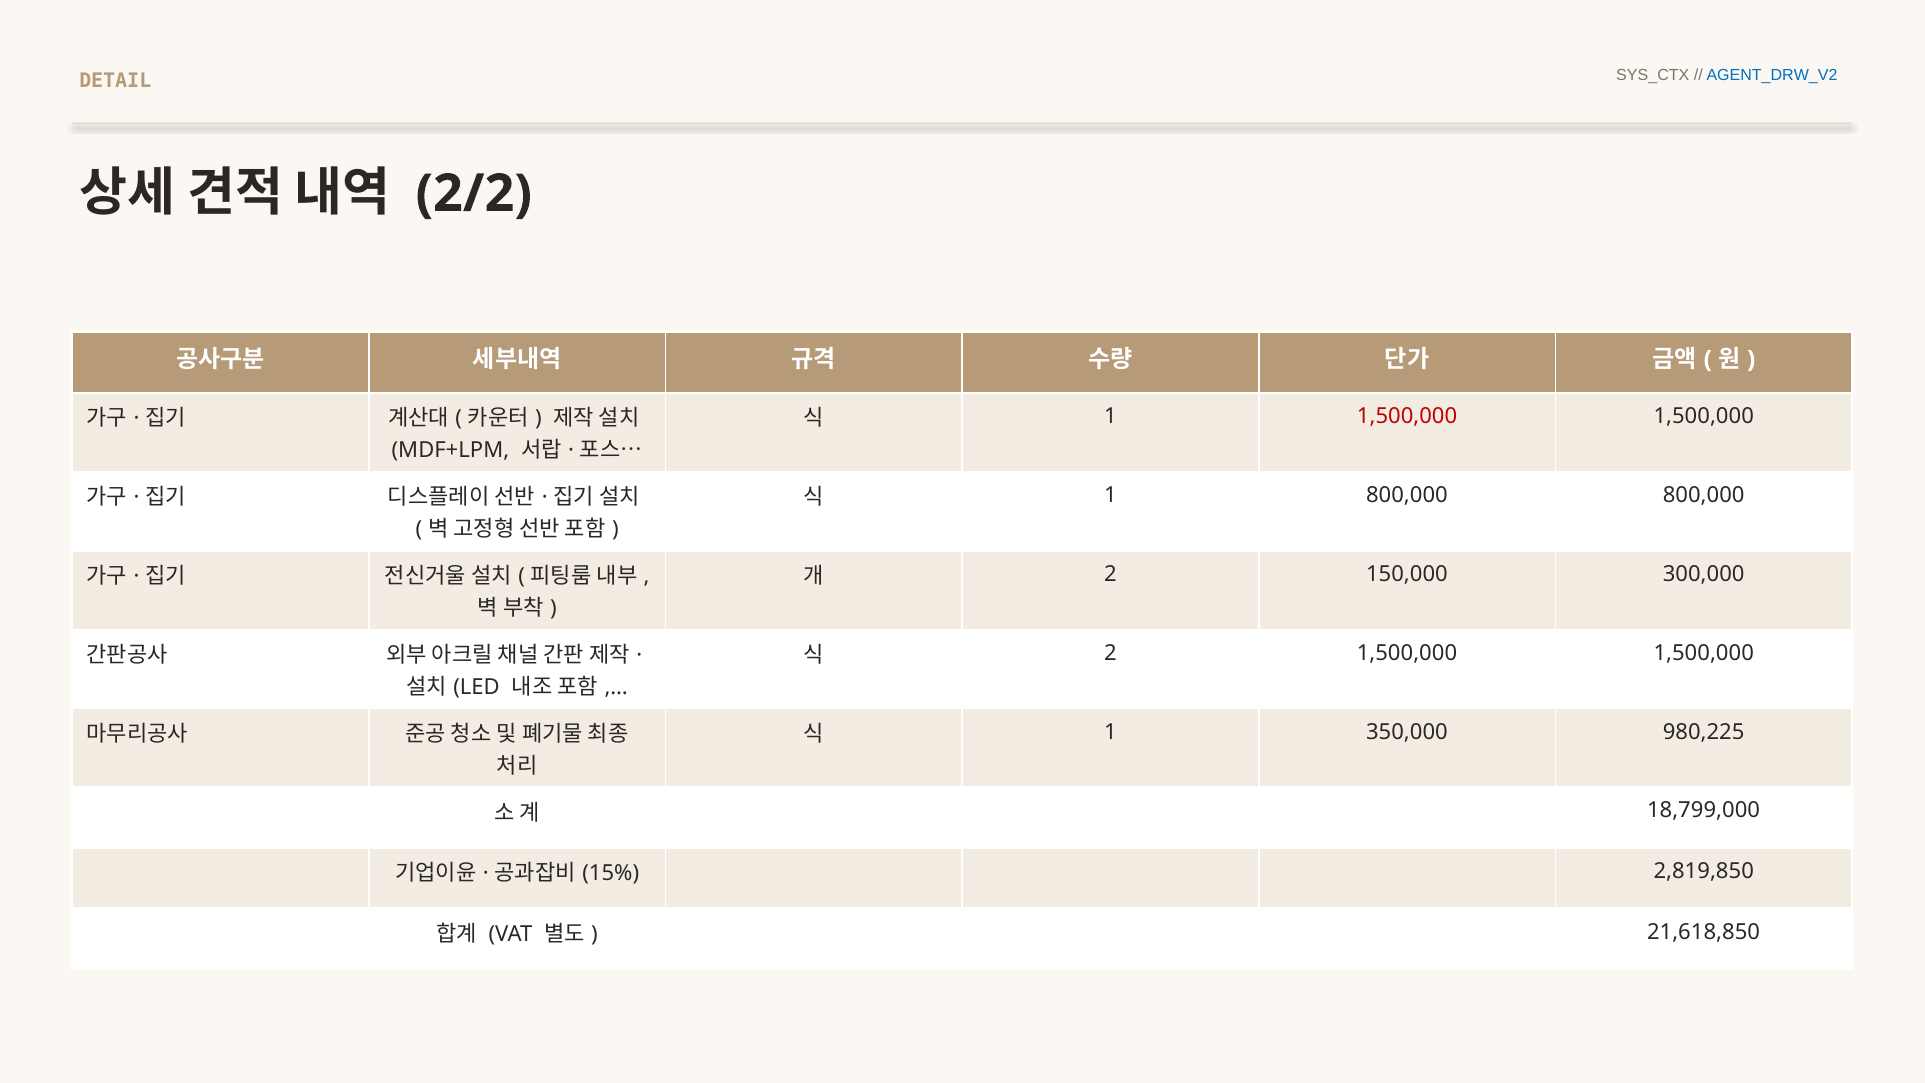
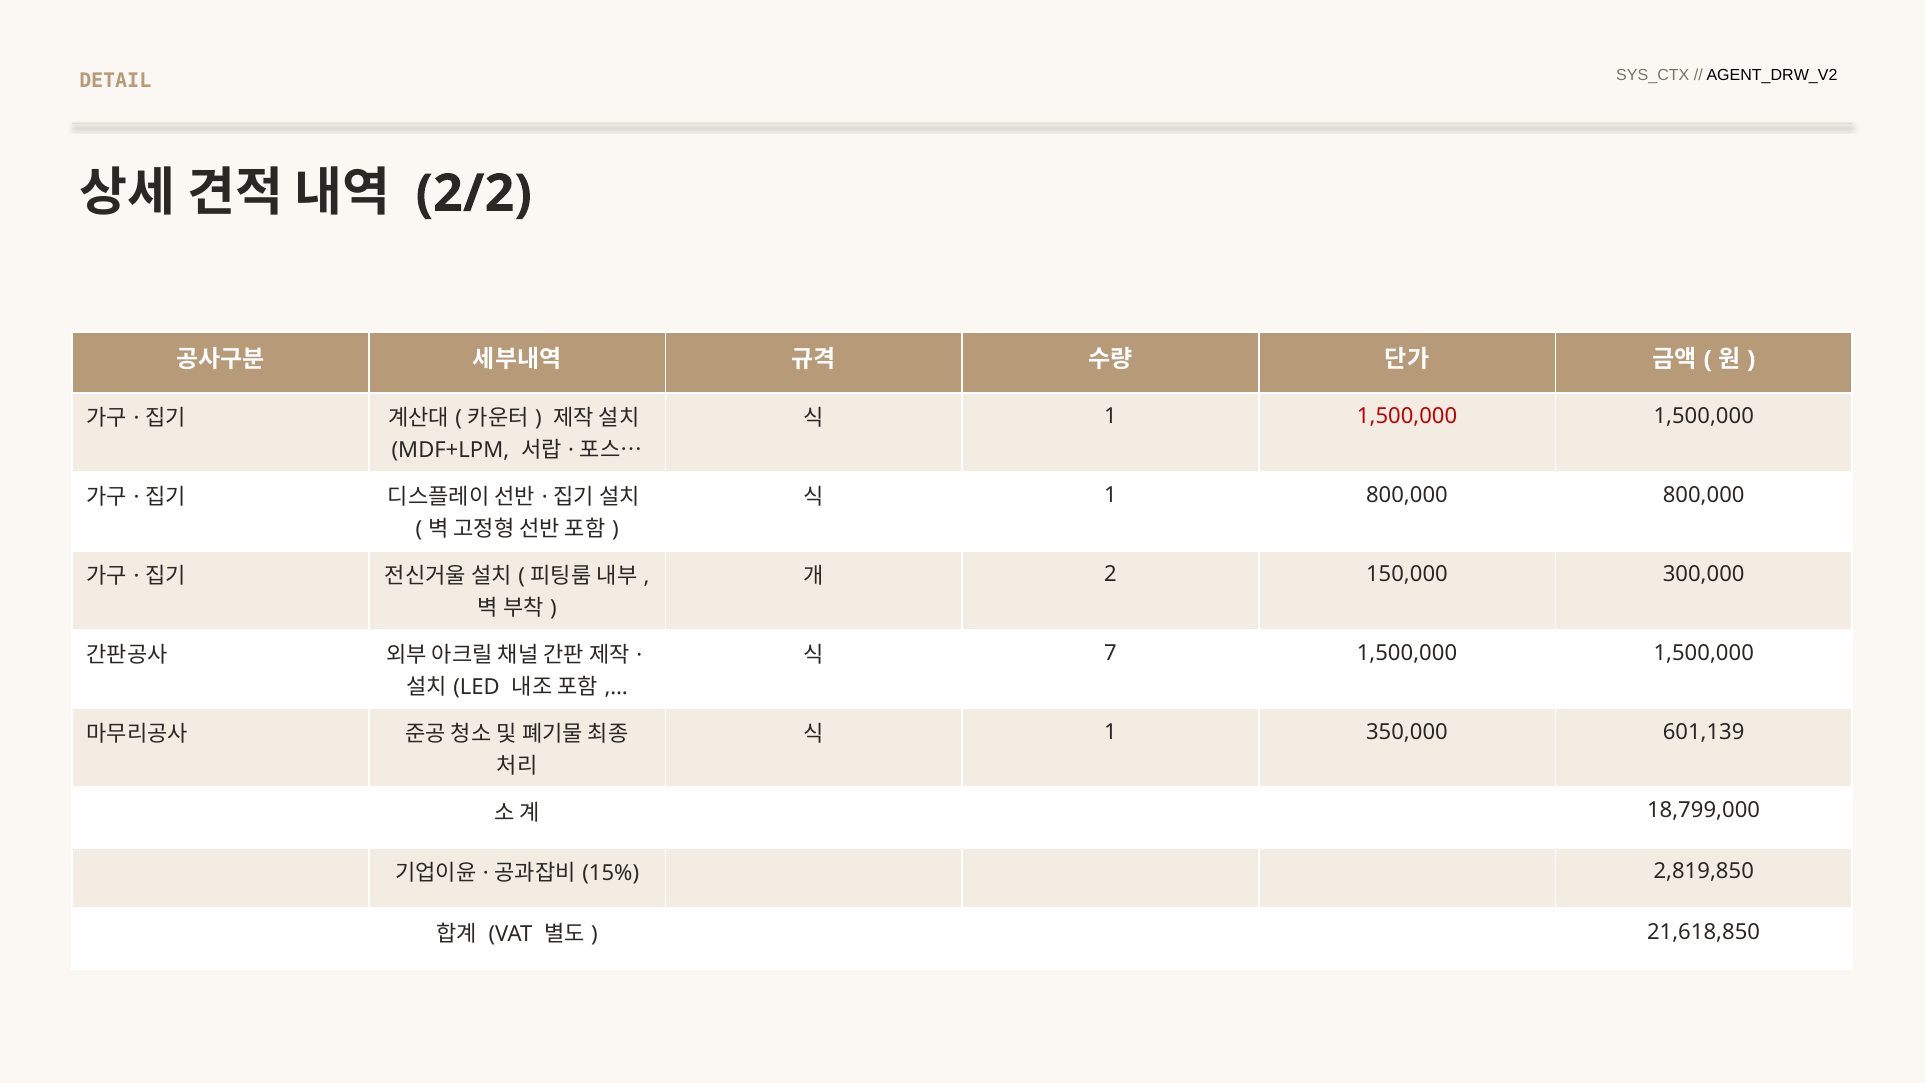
AGENT_DRW_V2 colour: blue -> black
2 at (1111, 653): 2 -> 7
980,225: 980,225 -> 601,139
